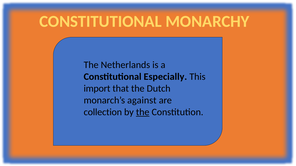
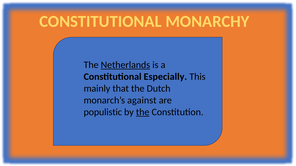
Netherlands underline: none -> present
import: import -> mainly
collection: collection -> populistic
